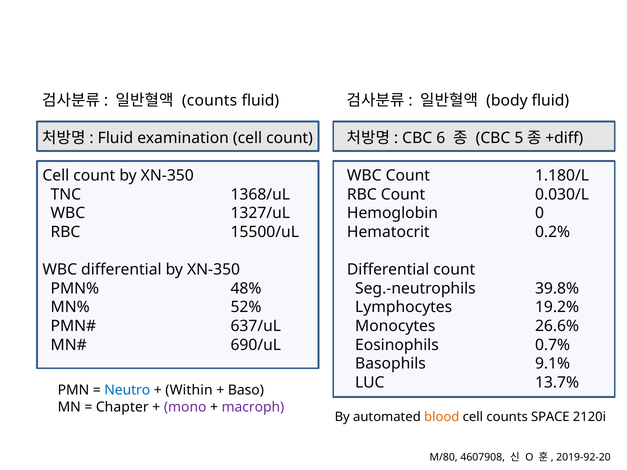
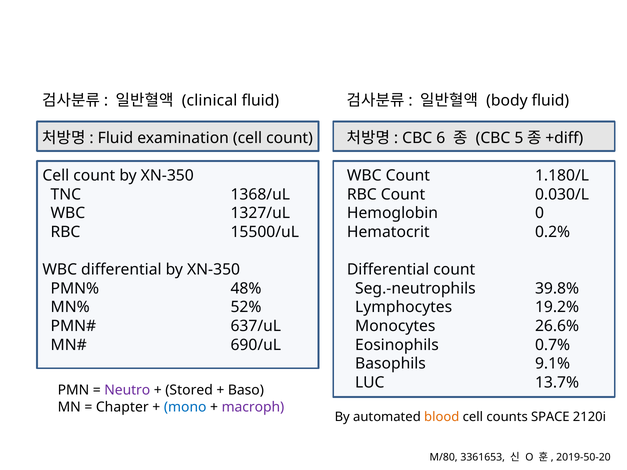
counts at (210, 101): counts -> clinical
Neutro colour: blue -> purple
Within: Within -> Stored
mono colour: purple -> blue
4607908: 4607908 -> 3361653
2019-92-20: 2019-92-20 -> 2019-50-20
